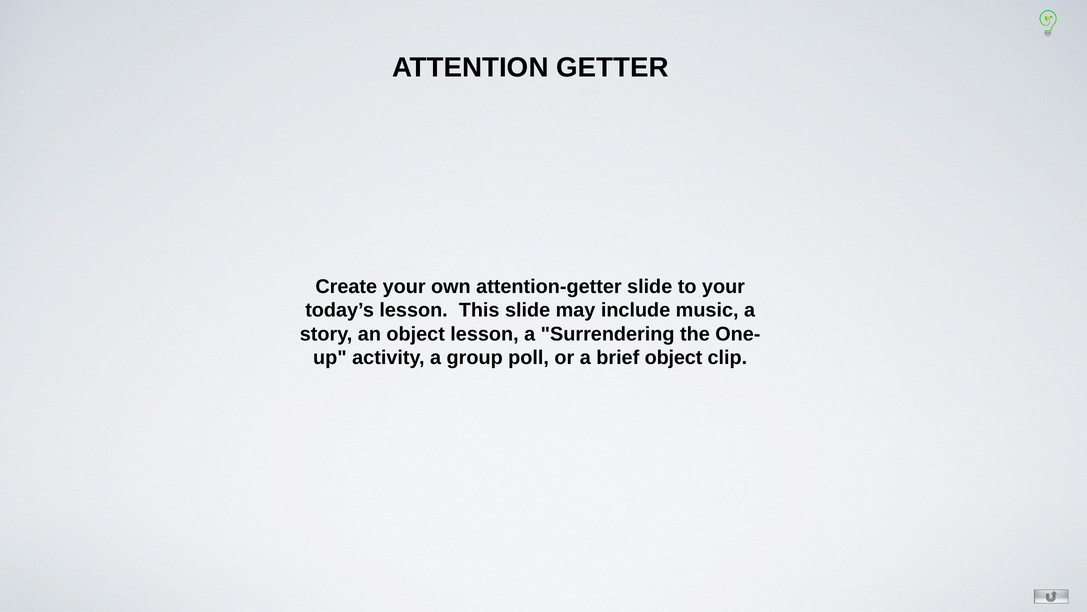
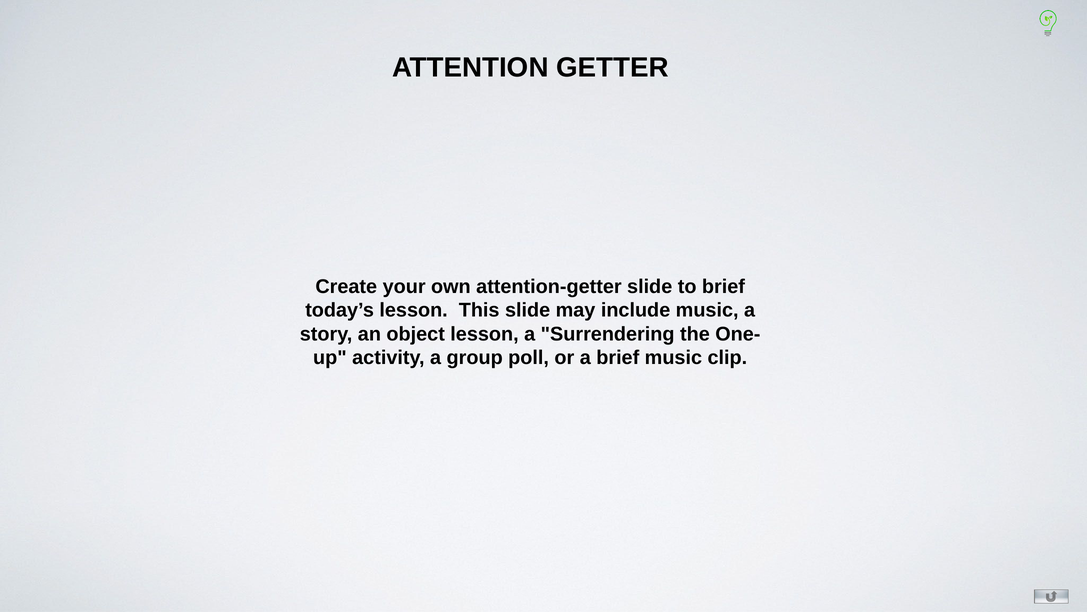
to your: your -> brief
brief object: object -> music
